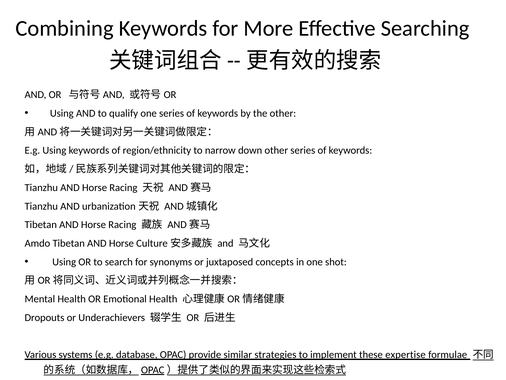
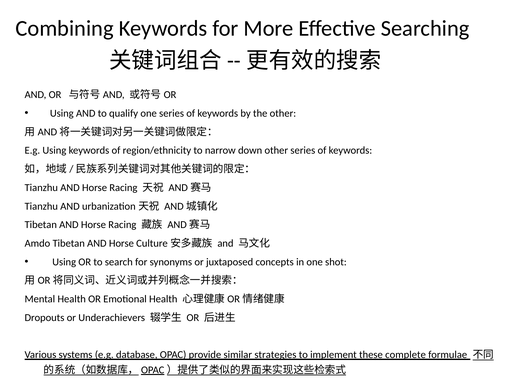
expertise: expertise -> complete
